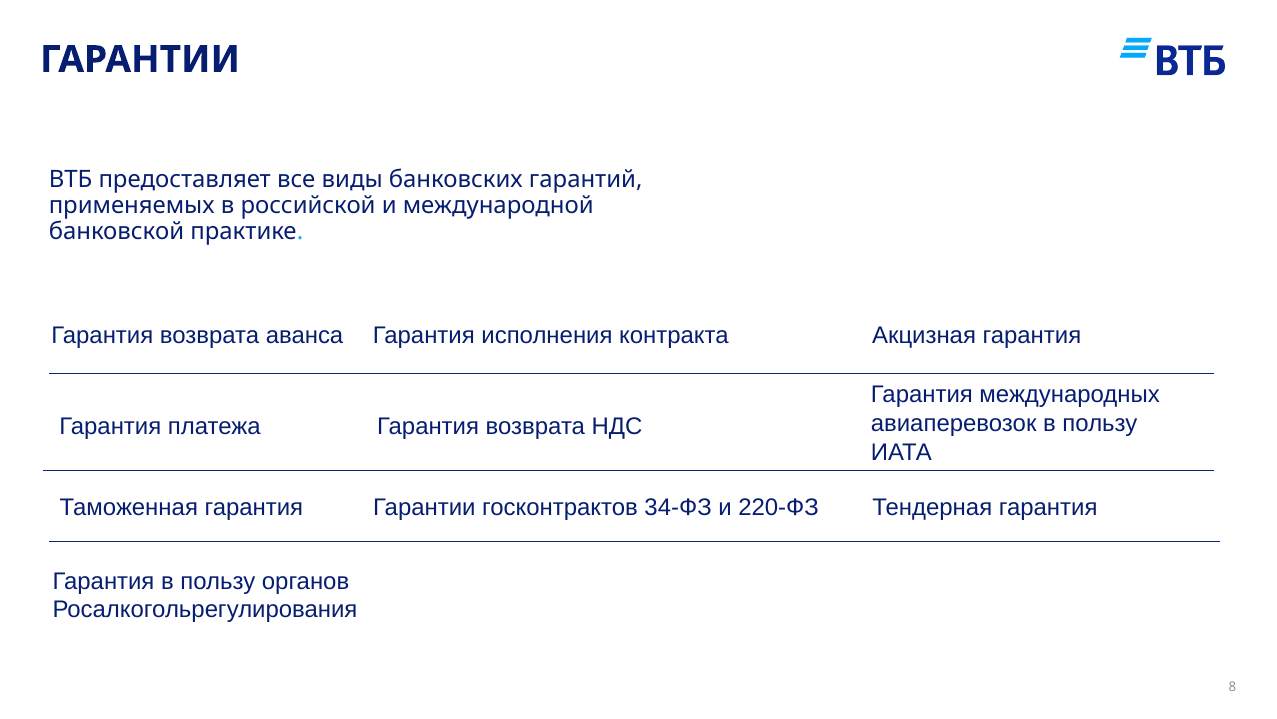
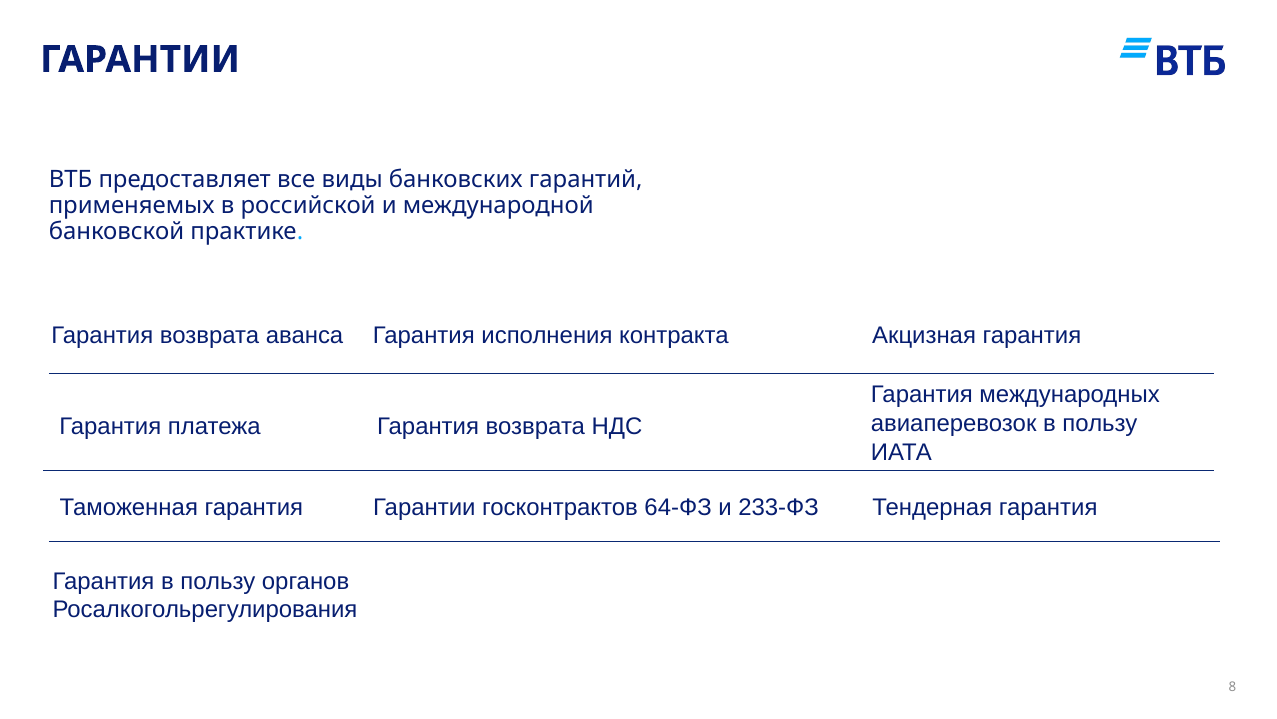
34-ФЗ: 34-ФЗ -> 64-ФЗ
220-ФЗ: 220-ФЗ -> 233-ФЗ
